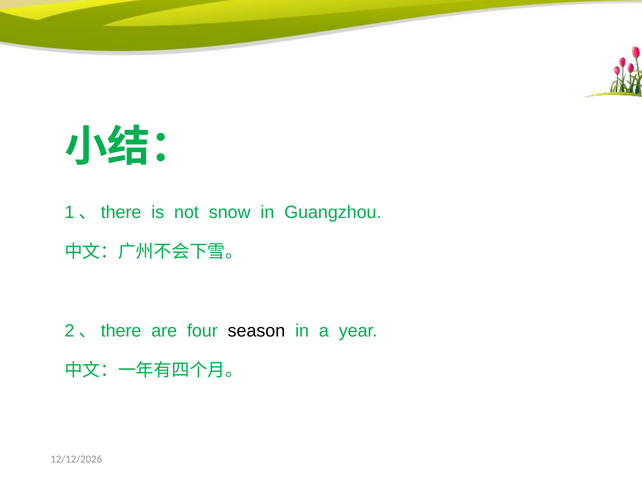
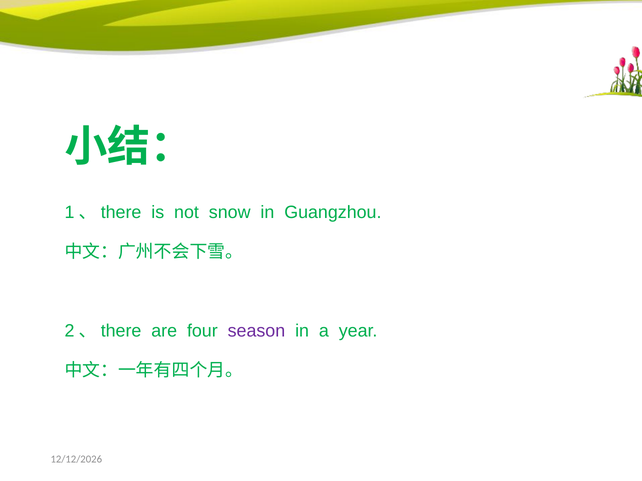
season colour: black -> purple
